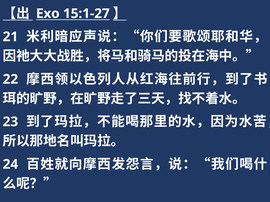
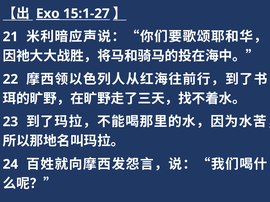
Exo underline: none -> present
